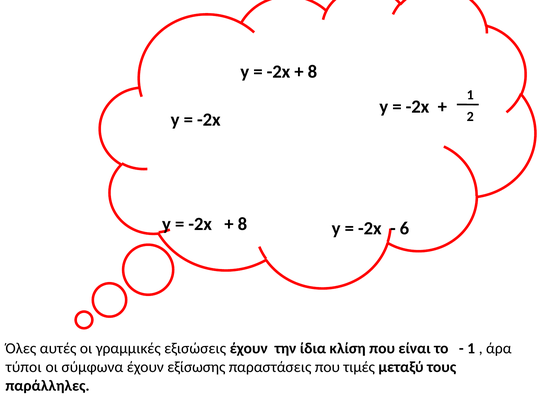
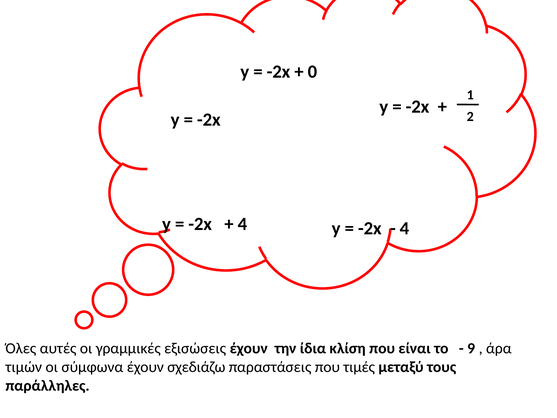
8 at (313, 72): 8 -> 0
8 at (243, 224): 8 -> 4
6 at (405, 228): 6 -> 4
1 at (471, 348): 1 -> 9
τύποι: τύποι -> τιμών
εξίσωσης: εξίσωσης -> σχεδιάζω
